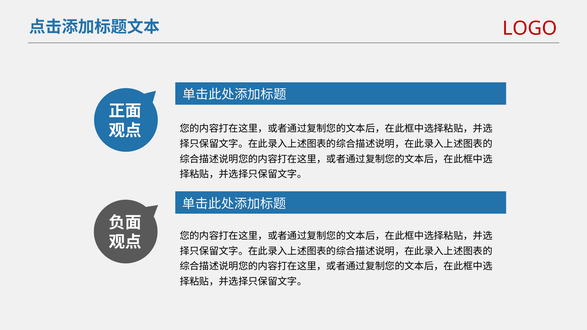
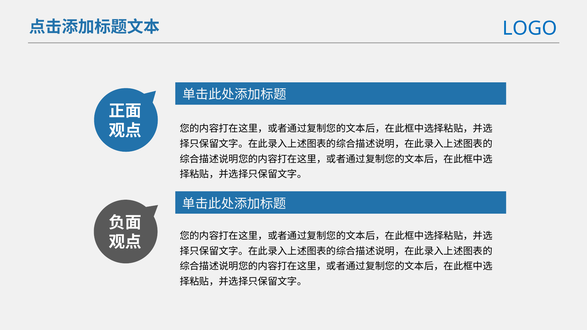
LOGO colour: red -> blue
